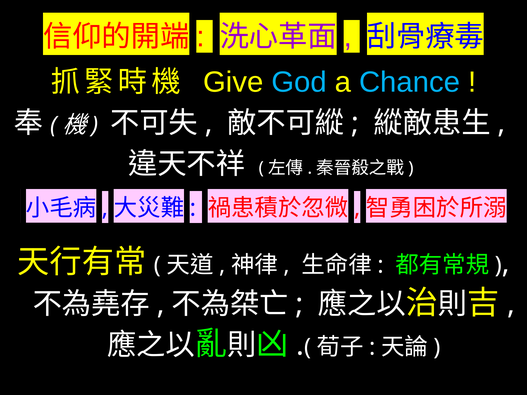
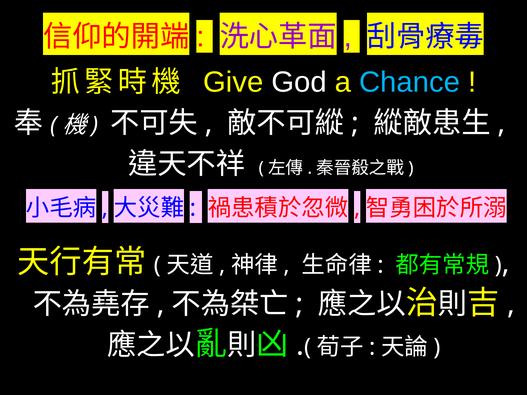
God colour: light blue -> white
